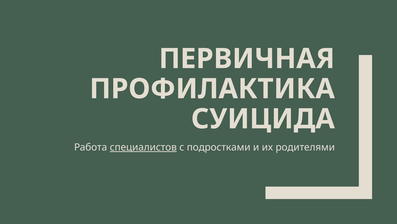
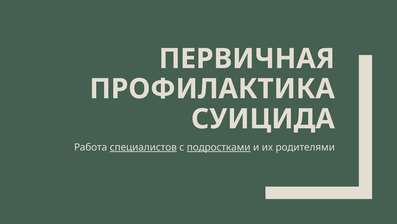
подростками underline: none -> present
